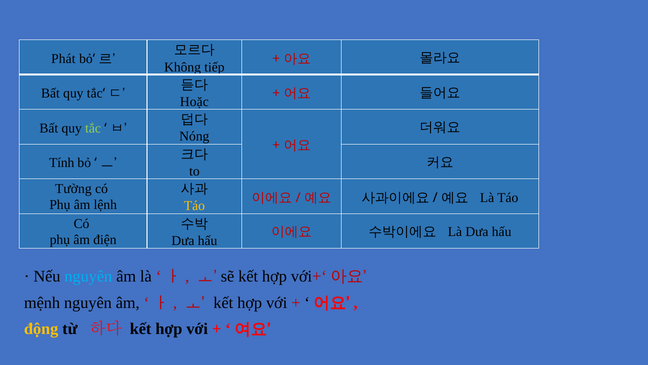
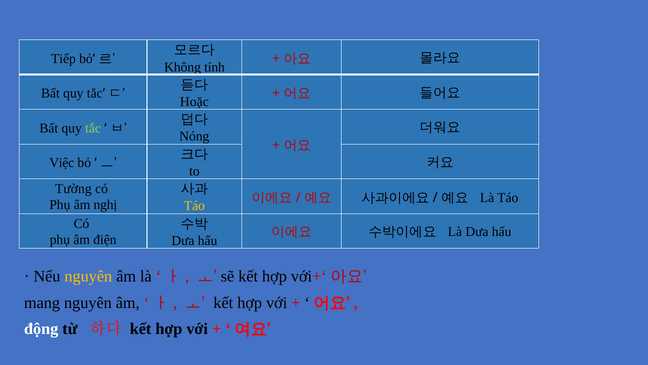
Phát: Phát -> Tiếp
tiếp: tiếp -> tính
Tính: Tính -> Việc
lệnh: lệnh -> nghị
nguyên at (88, 276) colour: light blue -> yellow
mệnh: mệnh -> mang
động colour: yellow -> white
